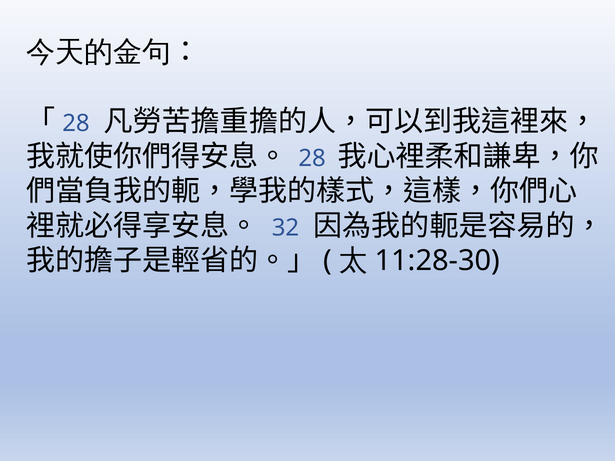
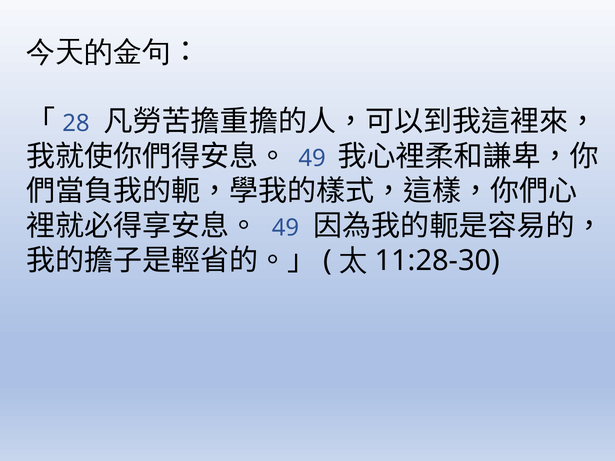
28 at (312, 158): 28 -> 49
32 at (285, 228): 32 -> 49
